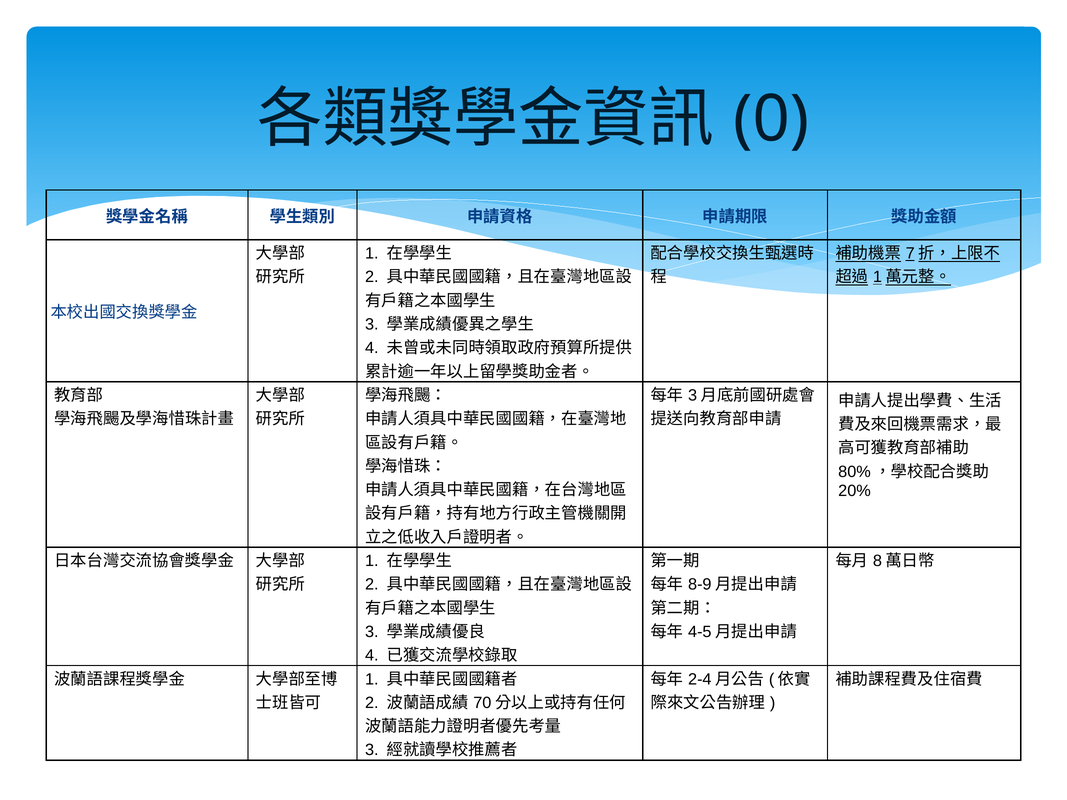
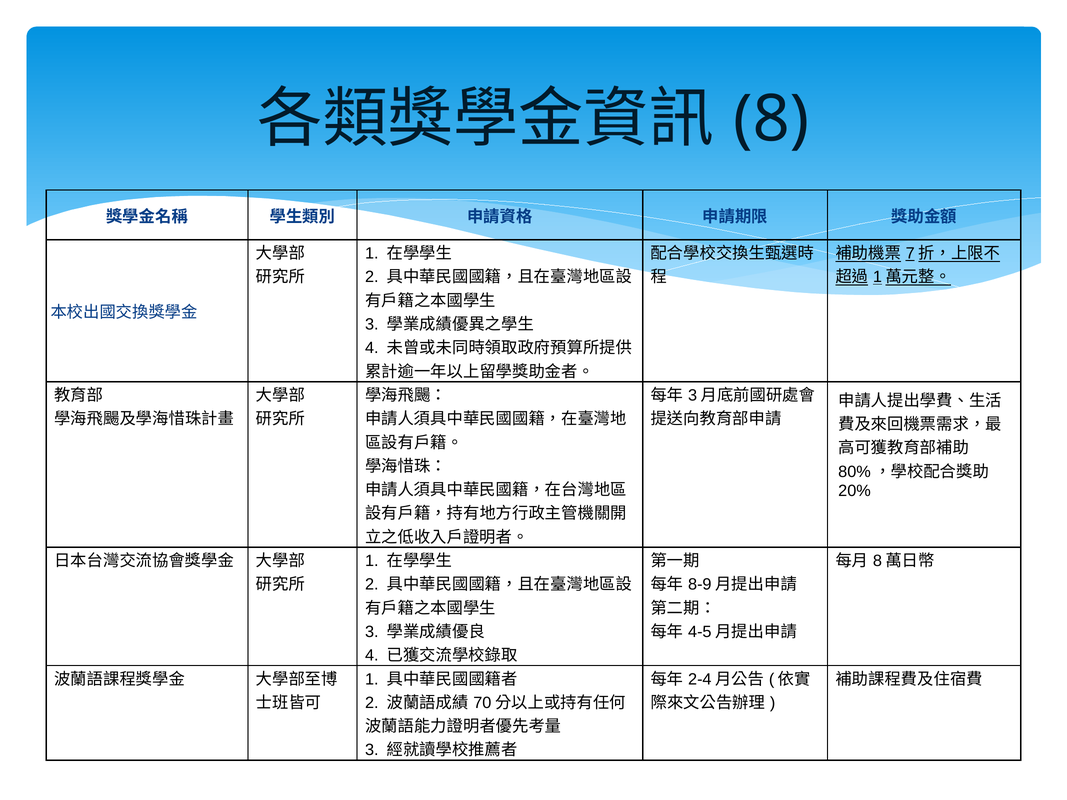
0: 0 -> 8
